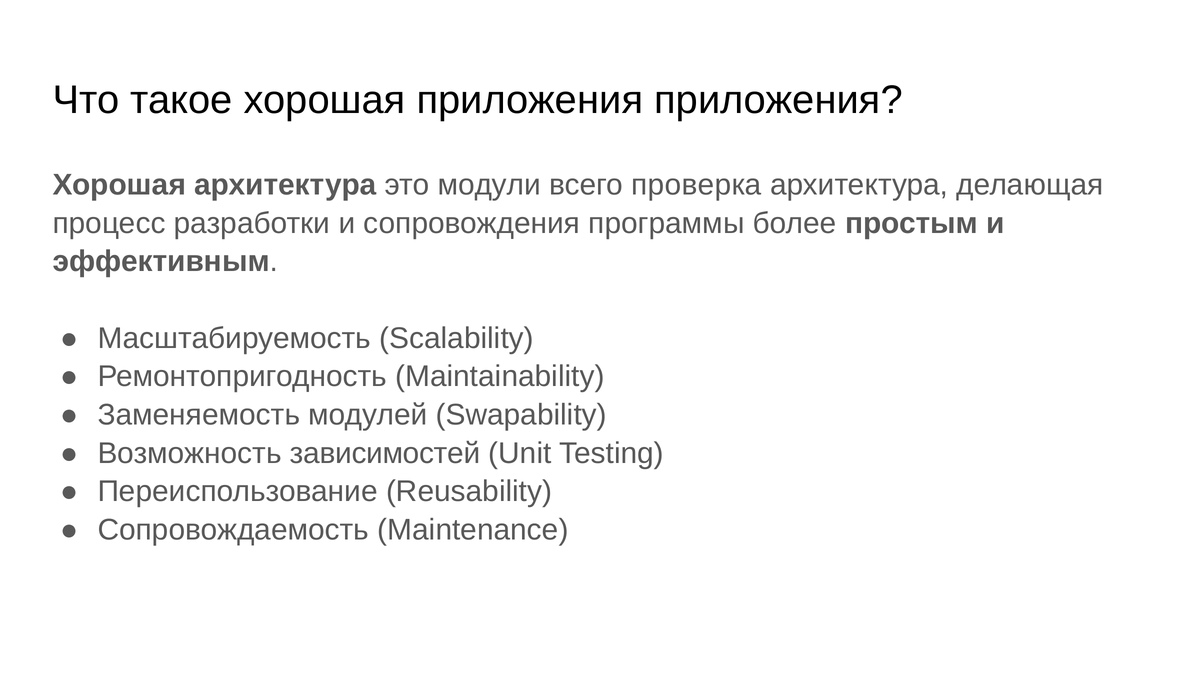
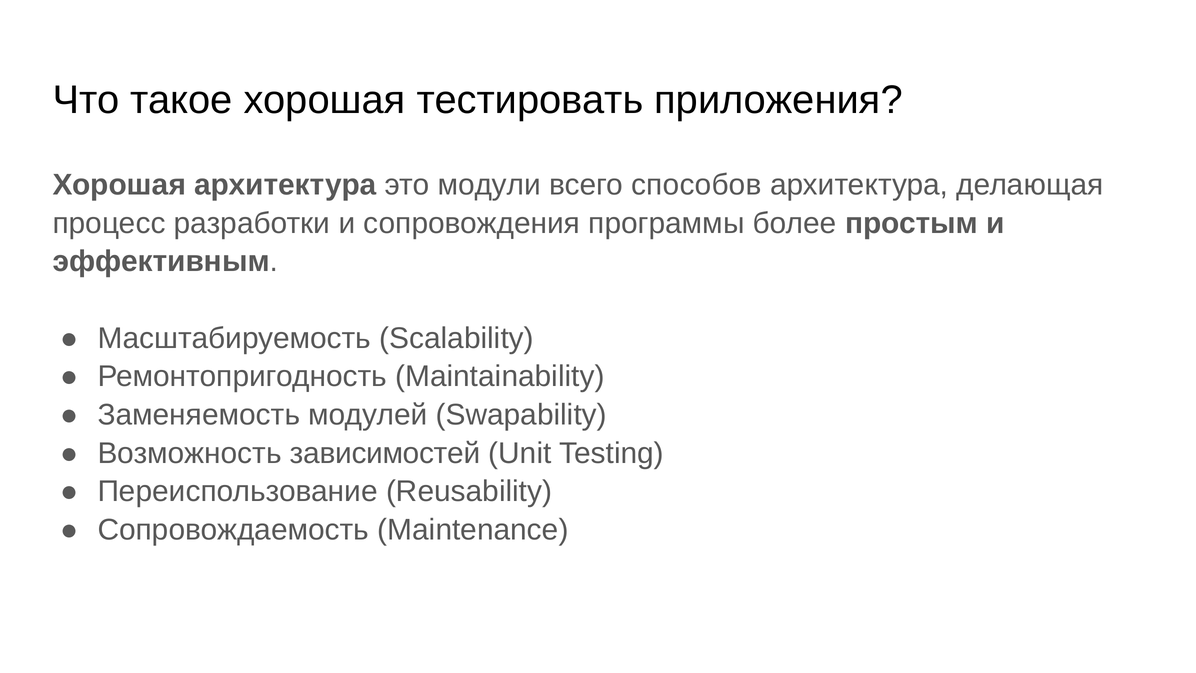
хорошая приложения: приложения -> тестировать
проверка: проверка -> способов
